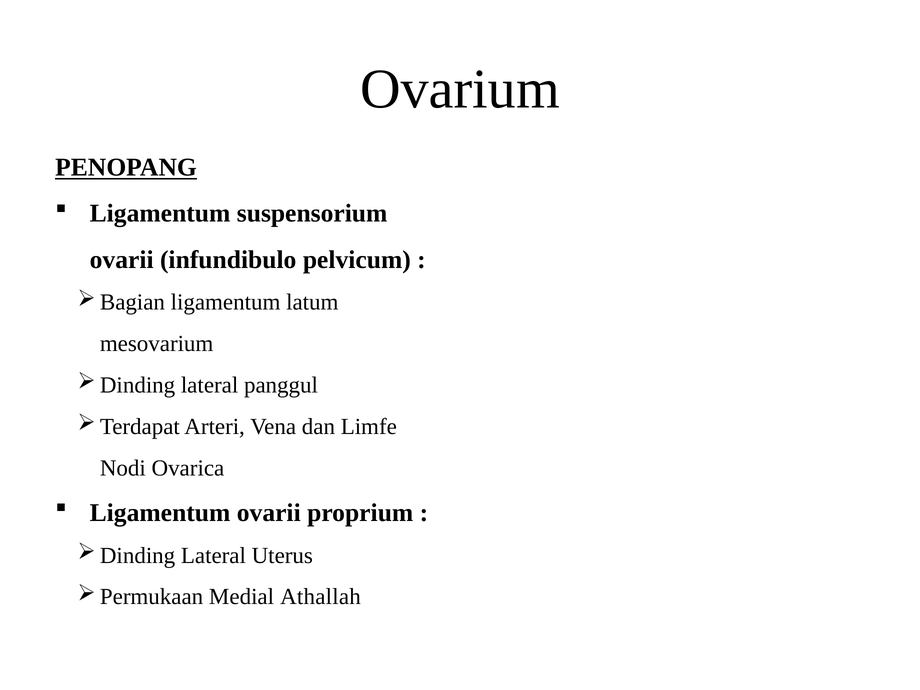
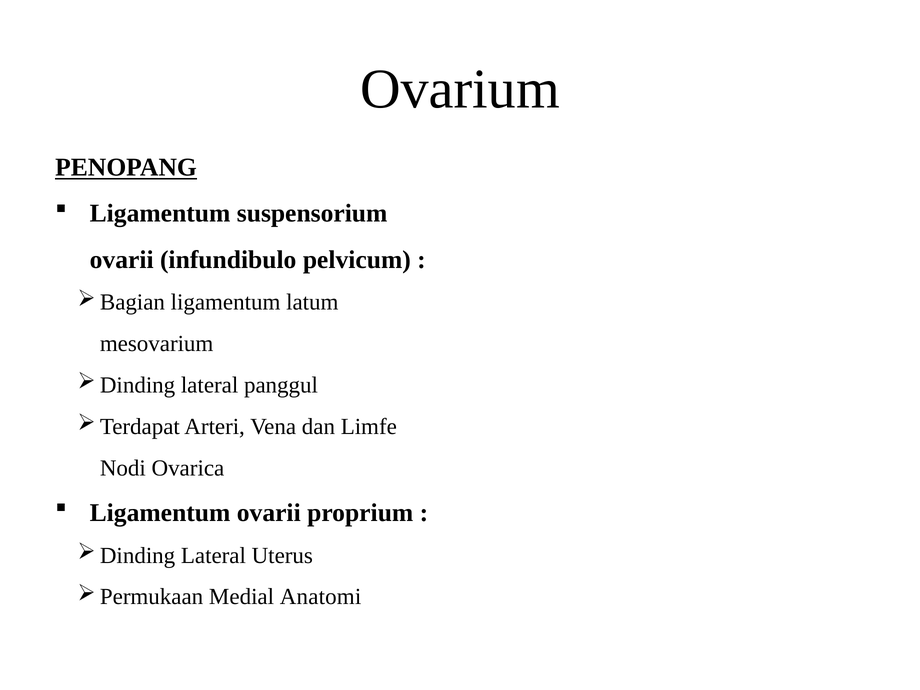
Athallah: Athallah -> Anatomi
